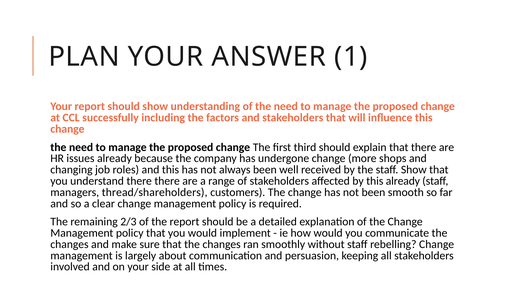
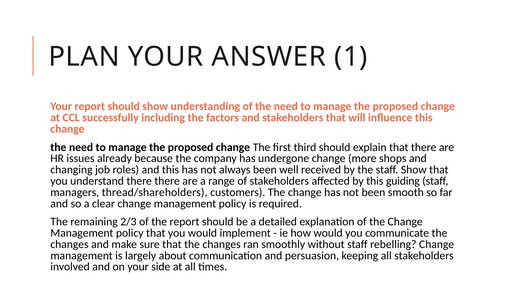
this already: already -> guiding
